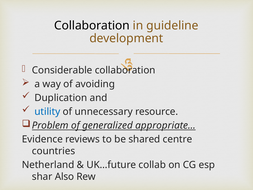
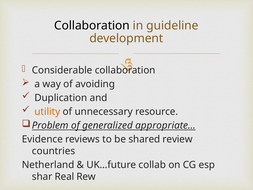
utility colour: blue -> orange
centre: centre -> review
Also: Also -> Real
